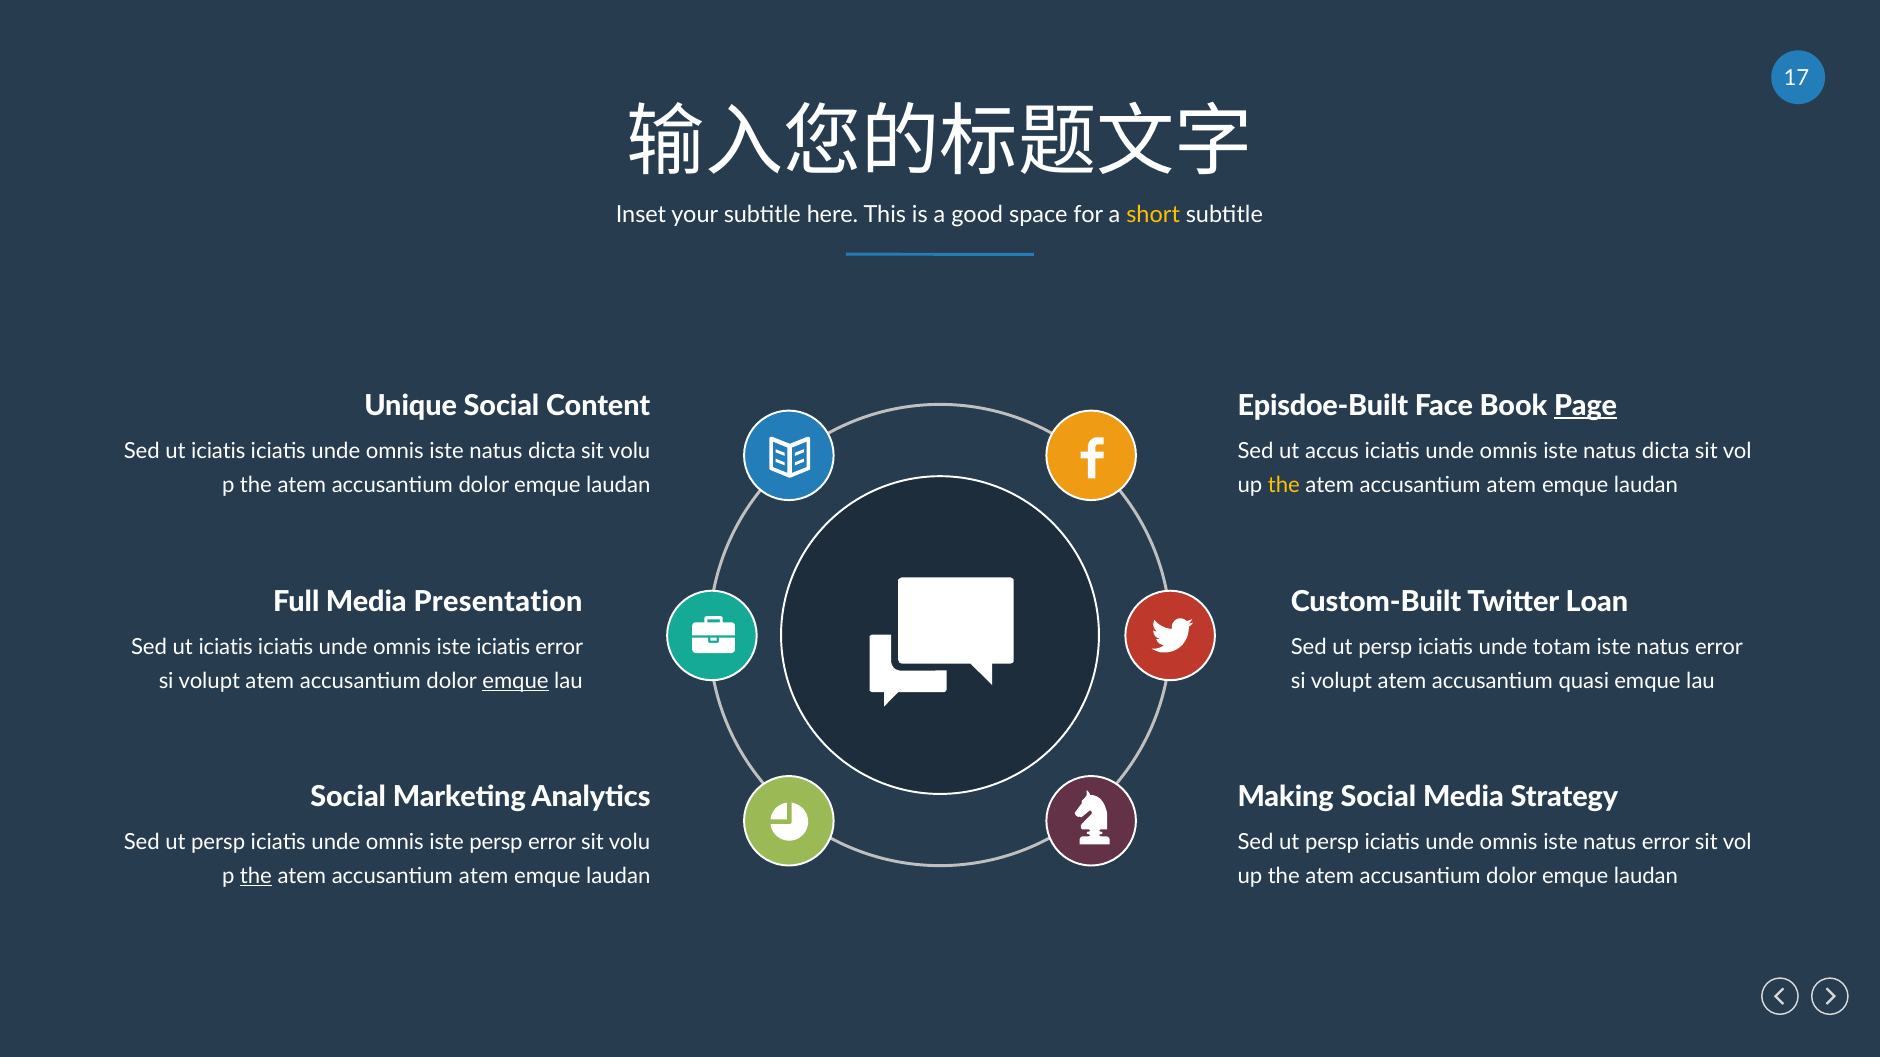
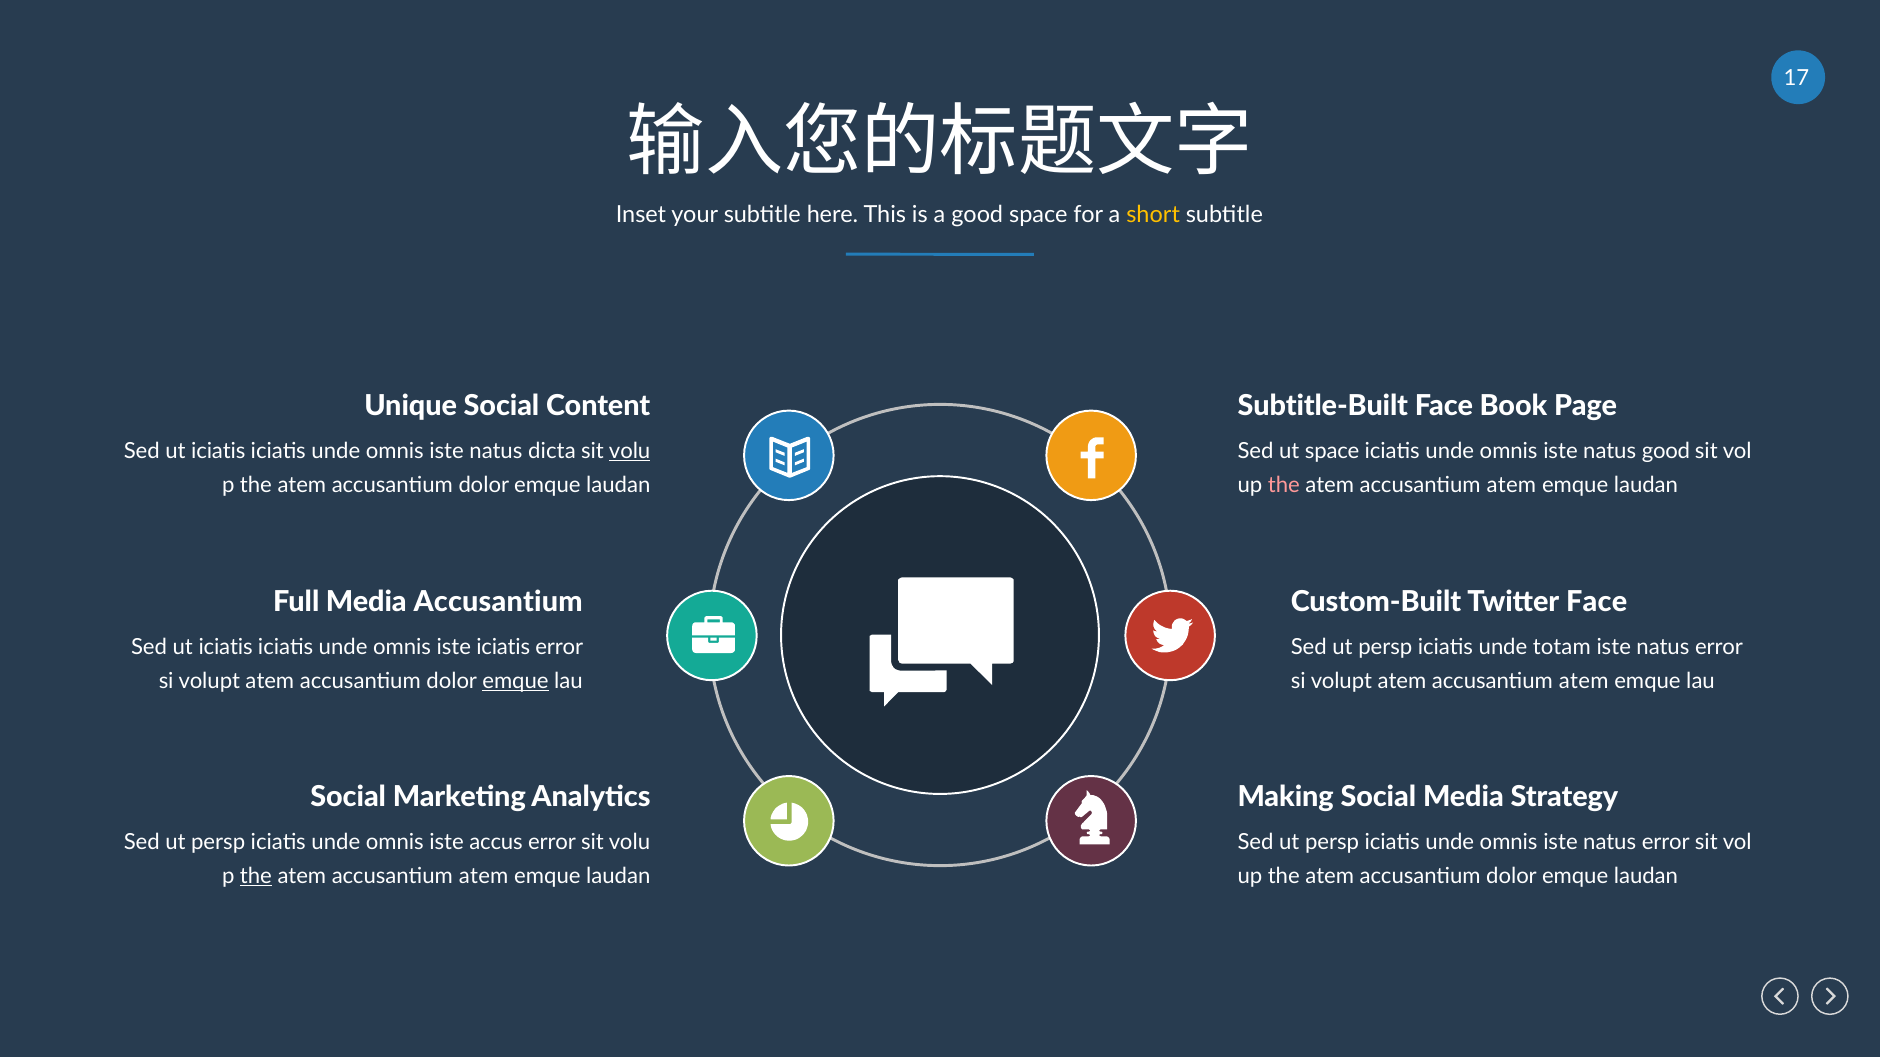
Episdoe-Built: Episdoe-Built -> Subtitle-Built
Page underline: present -> none
volu at (630, 451) underline: none -> present
ut accus: accus -> space
dicta at (1666, 451): dicta -> good
the at (1284, 485) colour: yellow -> pink
Media Presentation: Presentation -> Accusantium
Twitter Loan: Loan -> Face
volupt atem accusantium quasi: quasi -> atem
iste persp: persp -> accus
